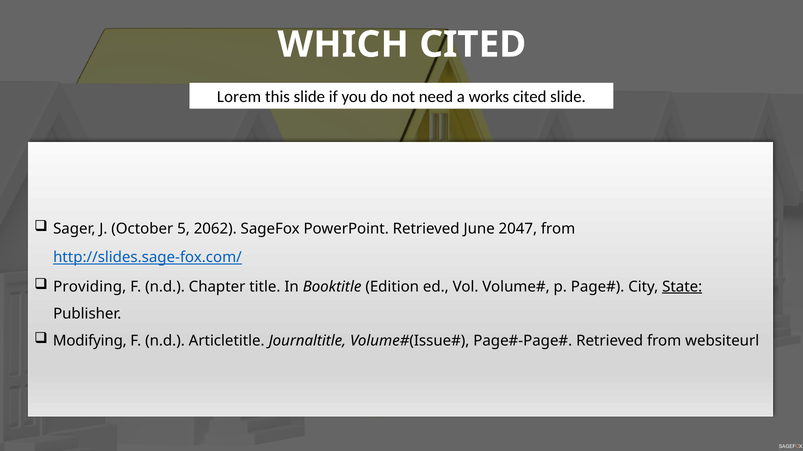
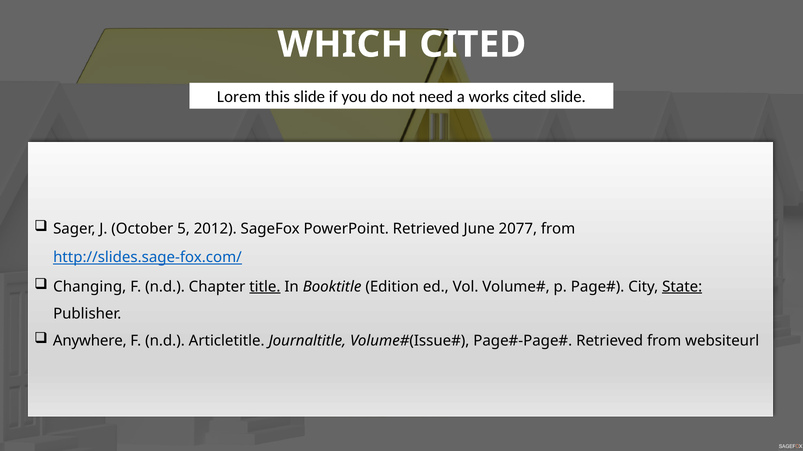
2062: 2062 -> 2012
2047: 2047 -> 2077
Providing: Providing -> Changing
title underline: none -> present
Modifying: Modifying -> Anywhere
